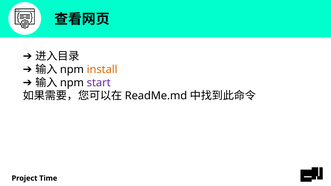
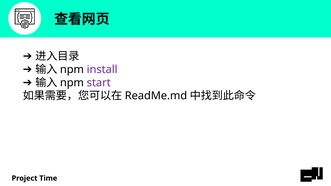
install colour: orange -> purple
